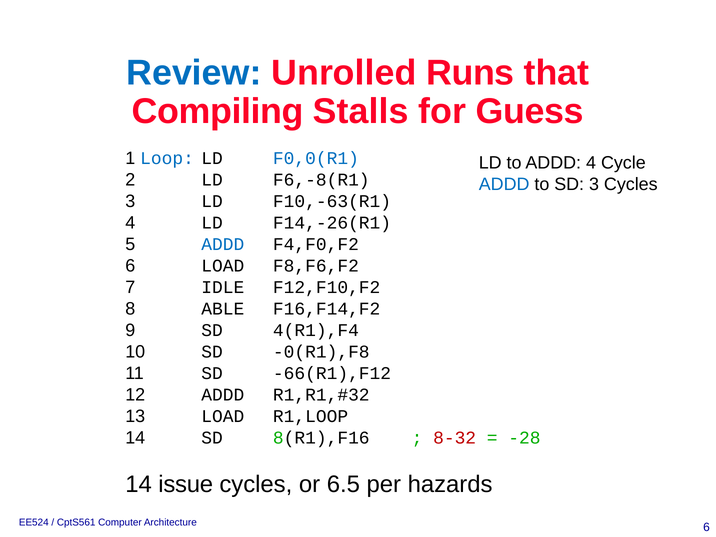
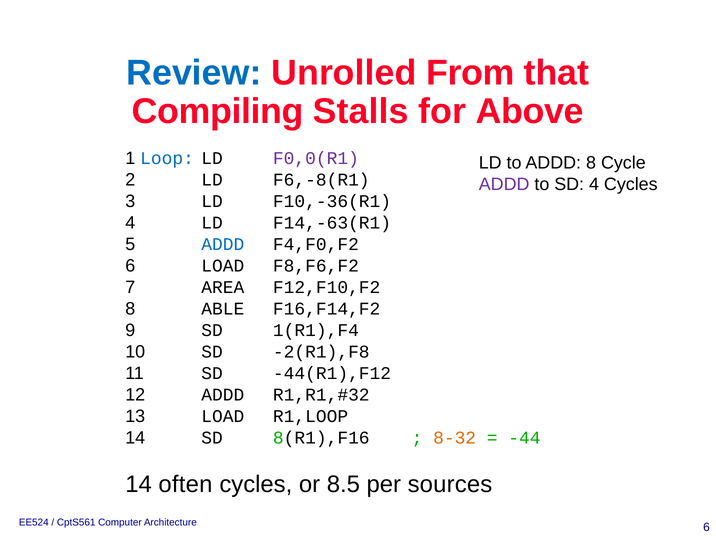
Runs: Runs -> From
Guess: Guess -> Above
F0,0(R1 colour: blue -> purple
ADDD 4: 4 -> 8
ADDD at (504, 184) colour: blue -> purple
SD 3: 3 -> 4
F10,-63(R1: F10,-63(R1 -> F10,-36(R1
F14,-26(R1: F14,-26(R1 -> F14,-63(R1
IDLE: IDLE -> AREA
4(R1),F4: 4(R1),F4 -> 1(R1),F4
-0(R1),F8: -0(R1),F8 -> -2(R1),F8
-66(R1),F12: -66(R1),F12 -> -44(R1),F12
8-32 colour: red -> orange
-28: -28 -> -44
issue: issue -> often
6.5: 6.5 -> 8.5
hazards: hazards -> sources
